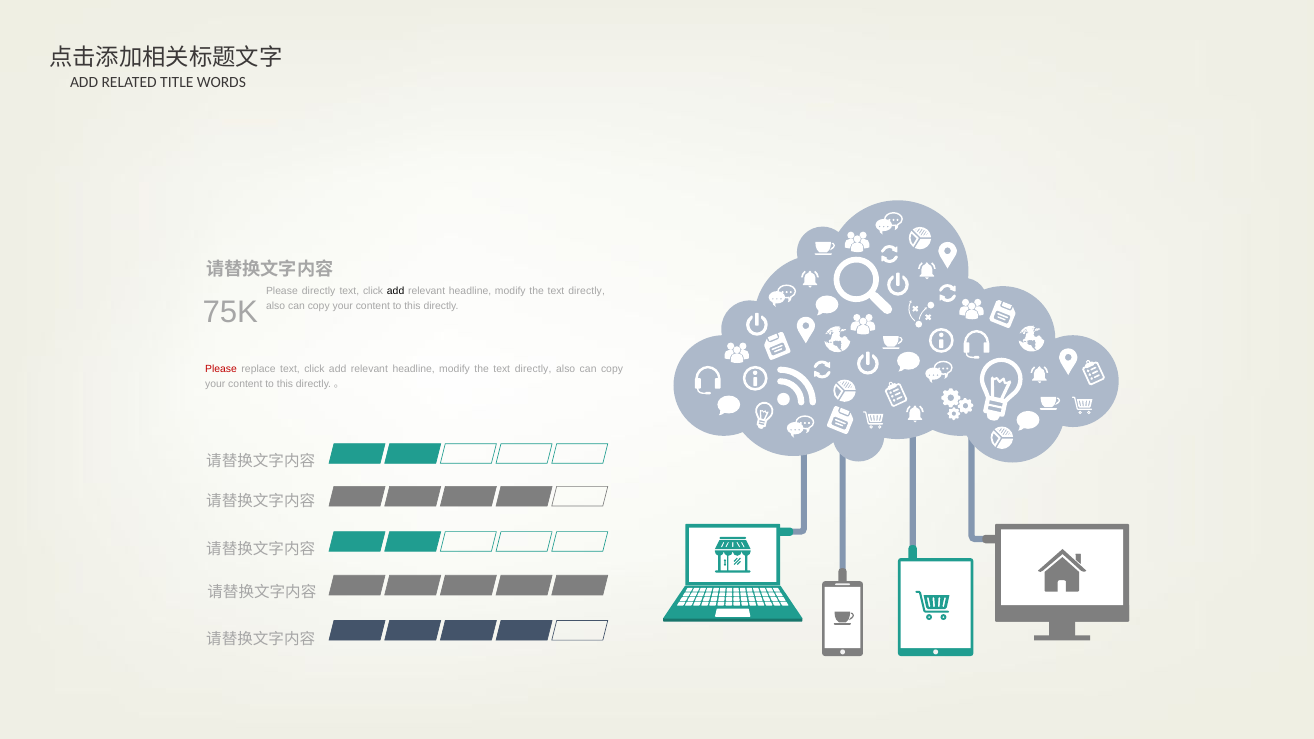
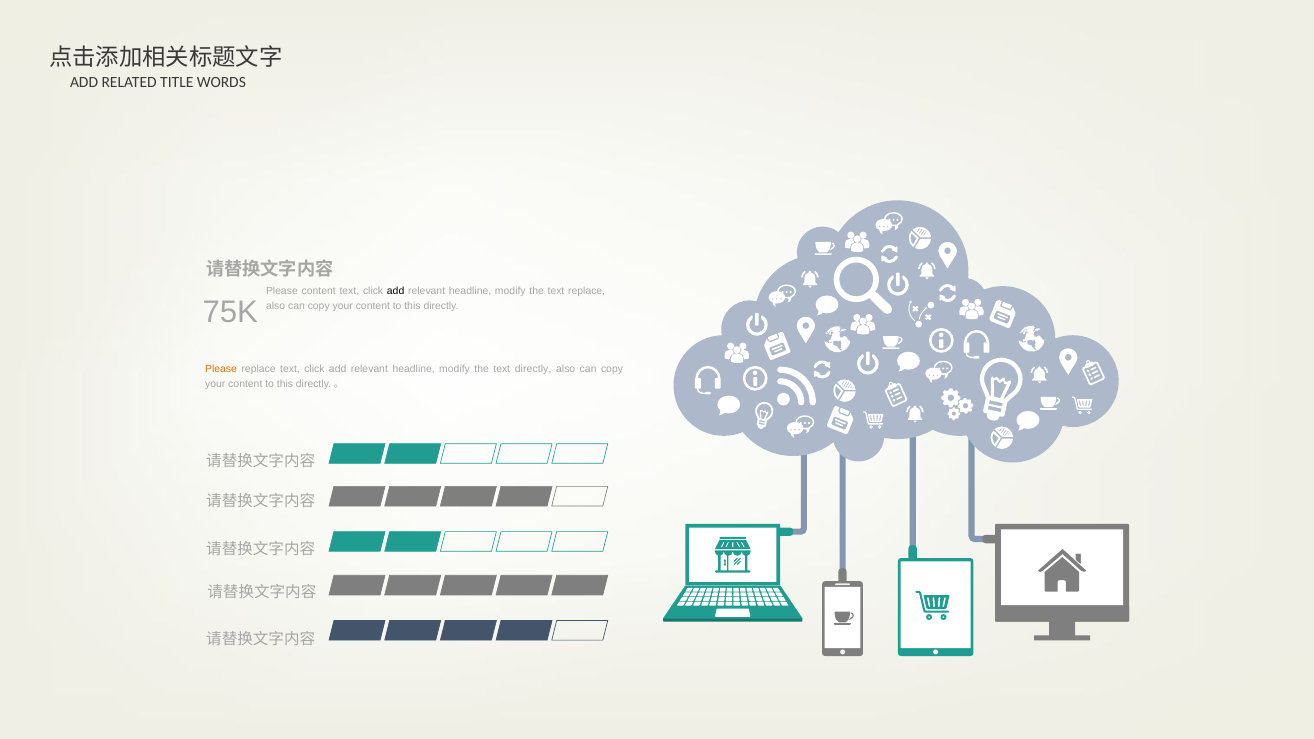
Please directly: directly -> content
directly at (587, 292): directly -> replace
Please at (221, 369) colour: red -> orange
